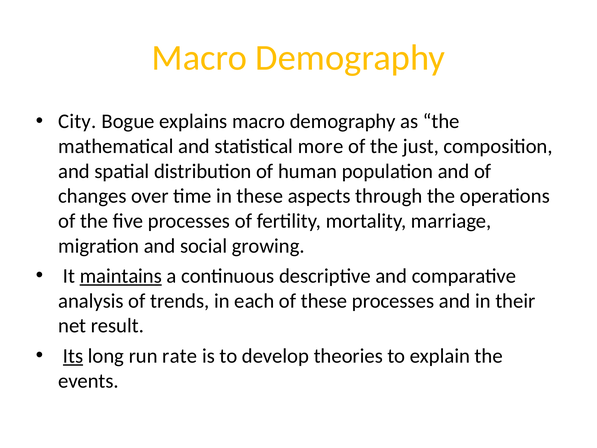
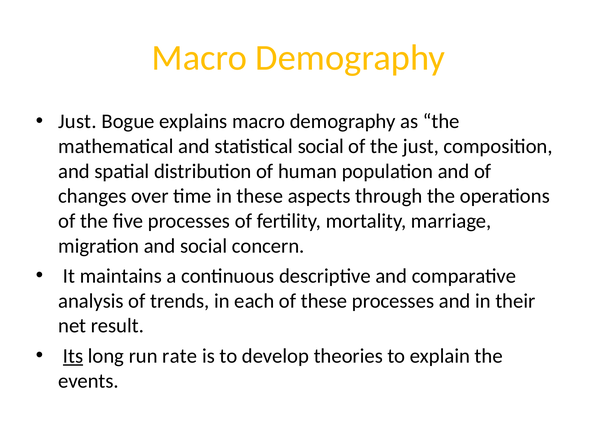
City at (77, 121): City -> Just
statistical more: more -> social
growing: growing -> concern
maintains underline: present -> none
